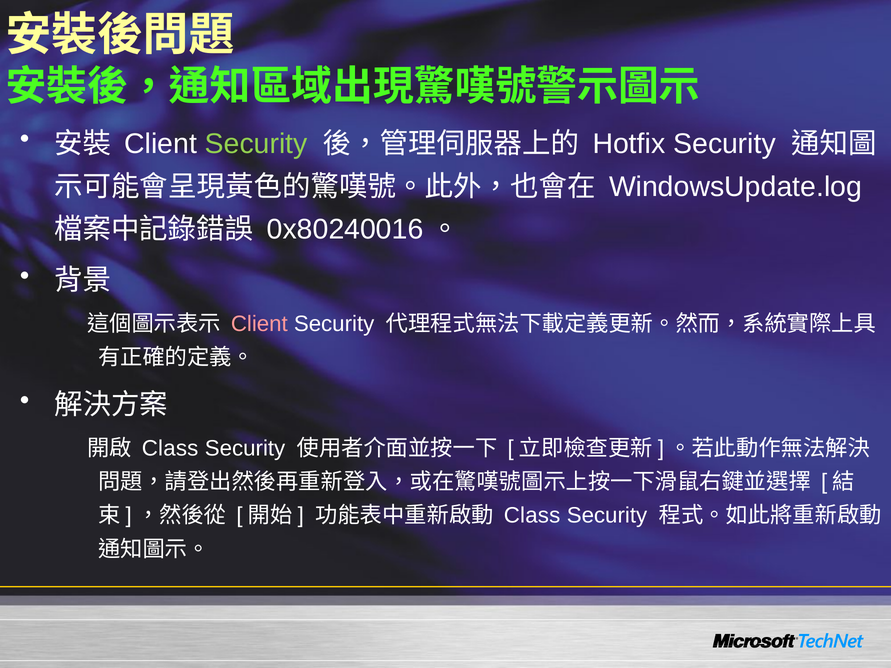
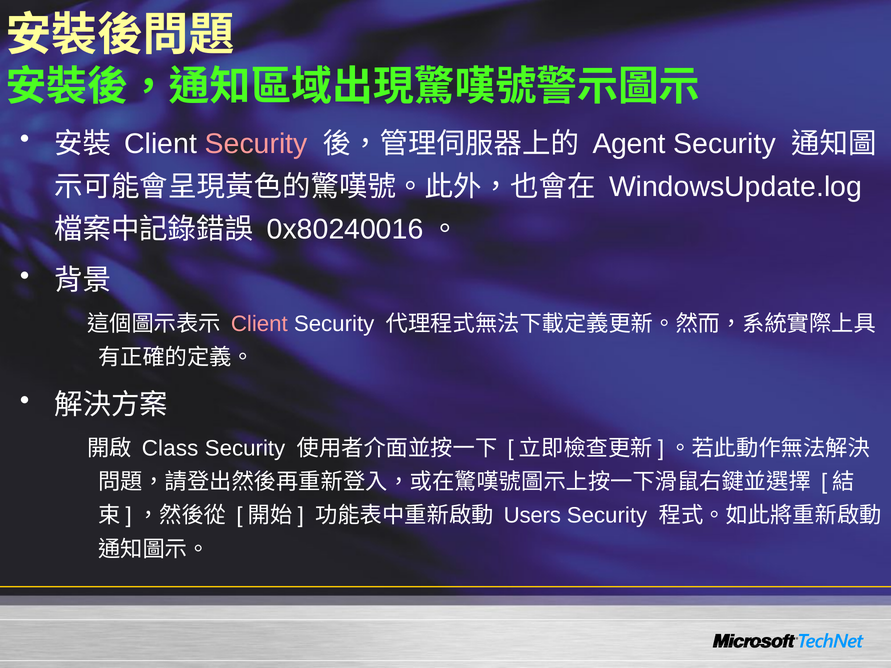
Security at (256, 144) colour: light green -> pink
Hotfix: Hotfix -> Agent
Class at (532, 516): Class -> Users
